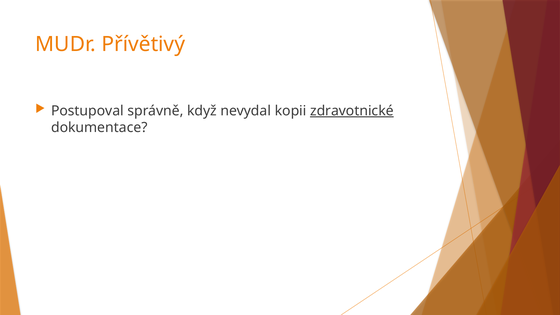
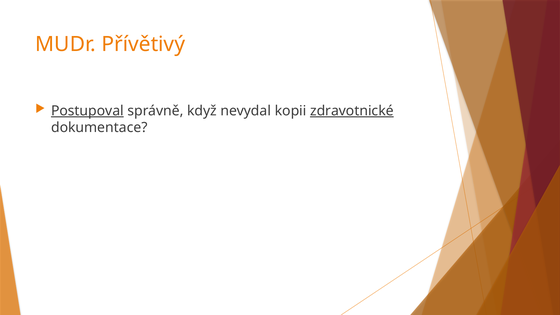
Postupoval underline: none -> present
